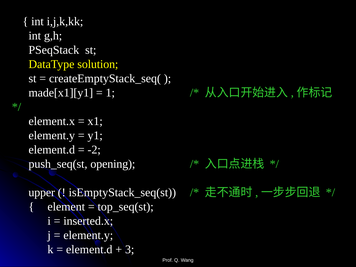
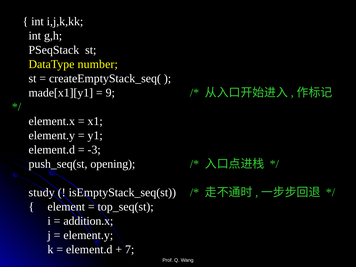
solution: solution -> number
1: 1 -> 9
-2: -2 -> -3
upper: upper -> study
inserted.x: inserted.x -> addition.x
3: 3 -> 7
